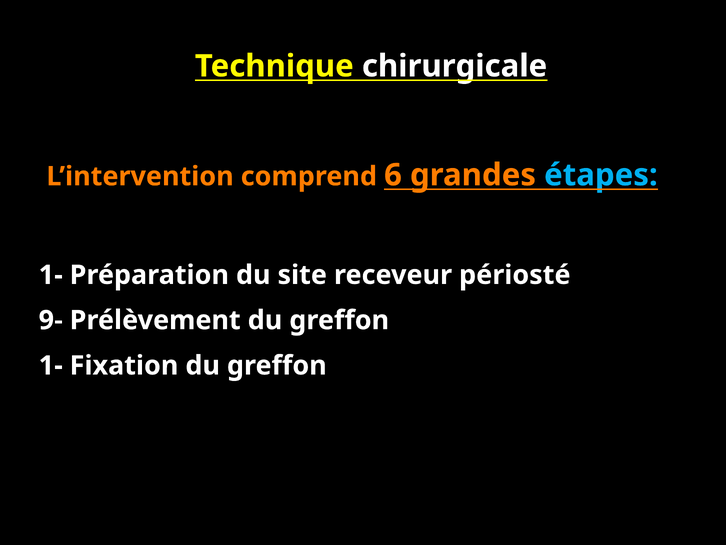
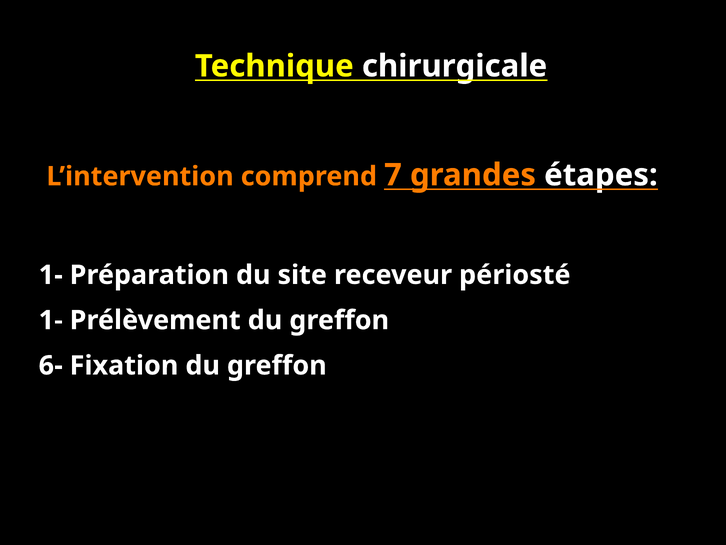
6: 6 -> 7
étapes colour: light blue -> white
9- at (51, 320): 9- -> 1-
1- at (51, 365): 1- -> 6-
